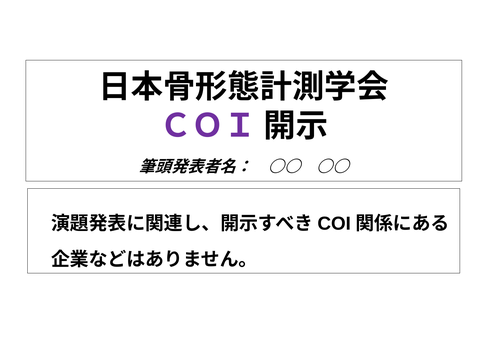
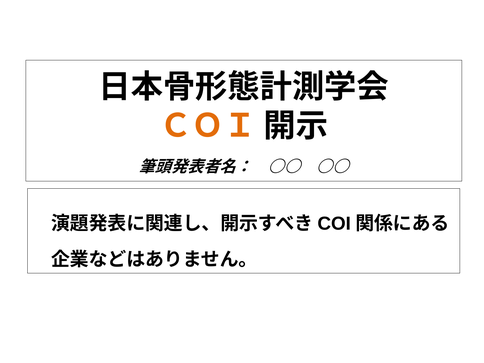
ＣＯＩ colour: purple -> orange
